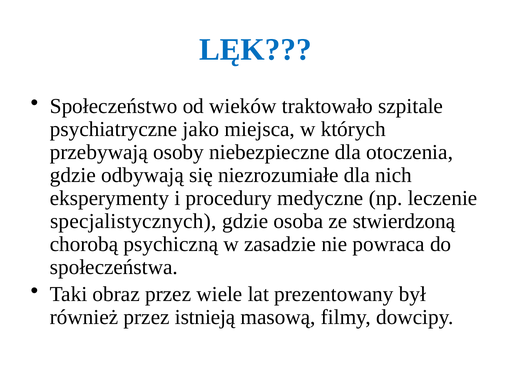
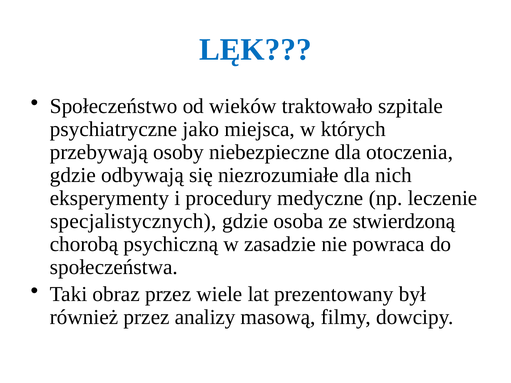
istnieją: istnieją -> analizy
